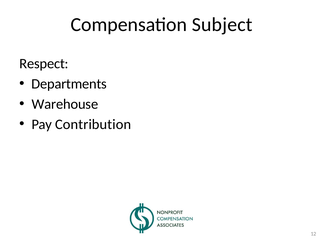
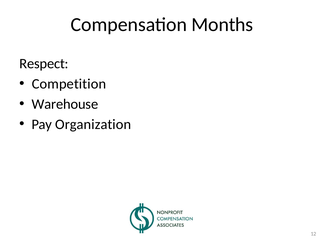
Subject: Subject -> Months
Departments: Departments -> Competition
Contribution: Contribution -> Organization
